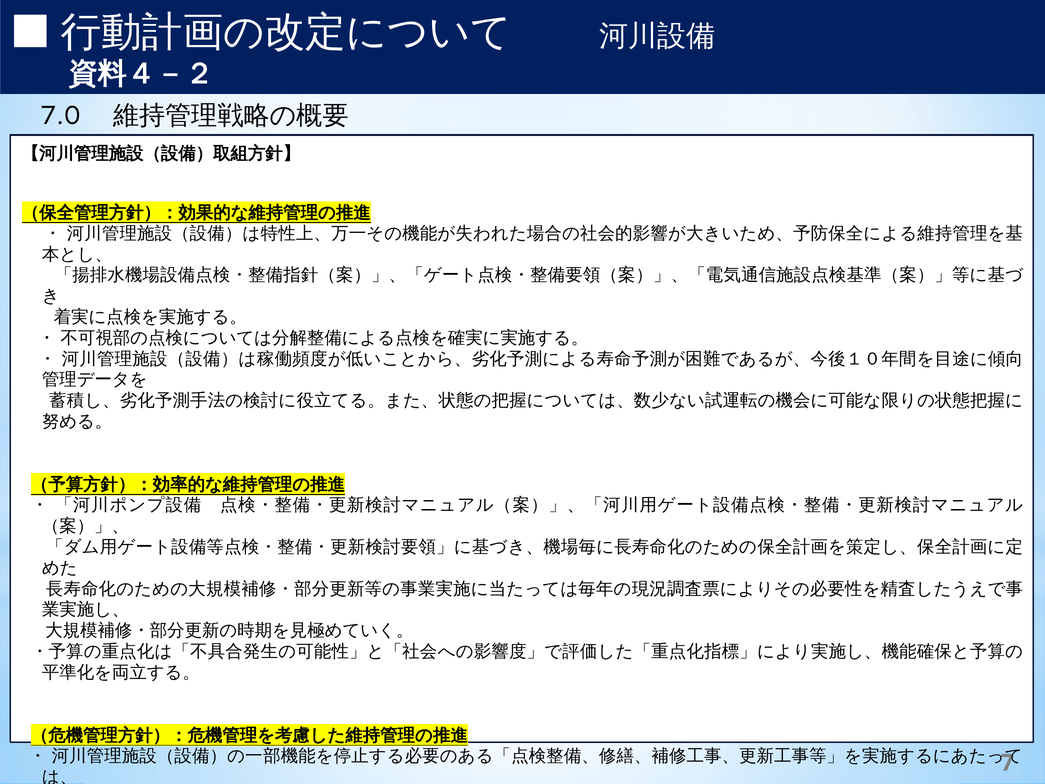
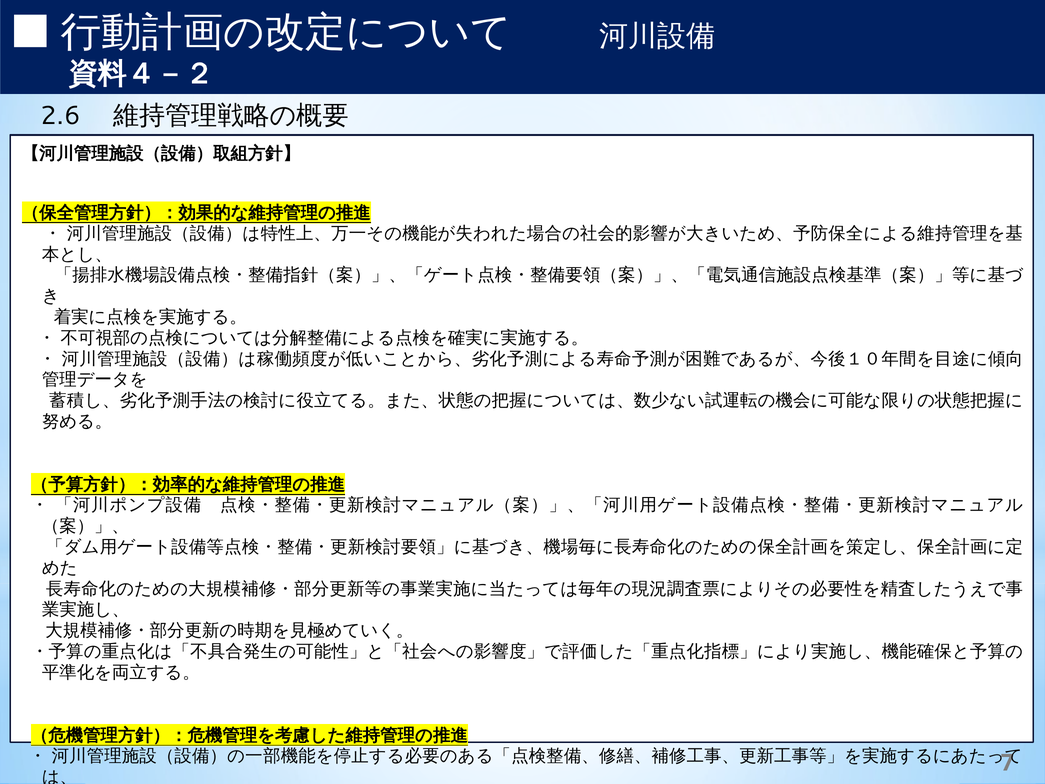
7.0: 7.0 -> 2.6
